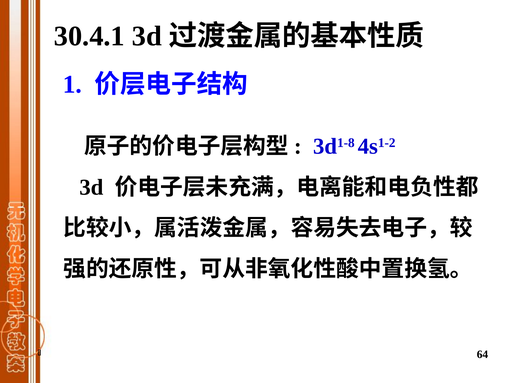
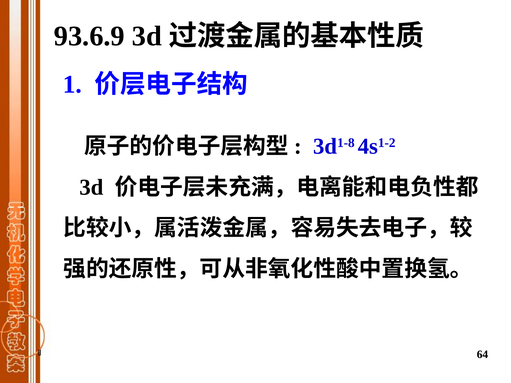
30.4.1: 30.4.1 -> 93.6.9
